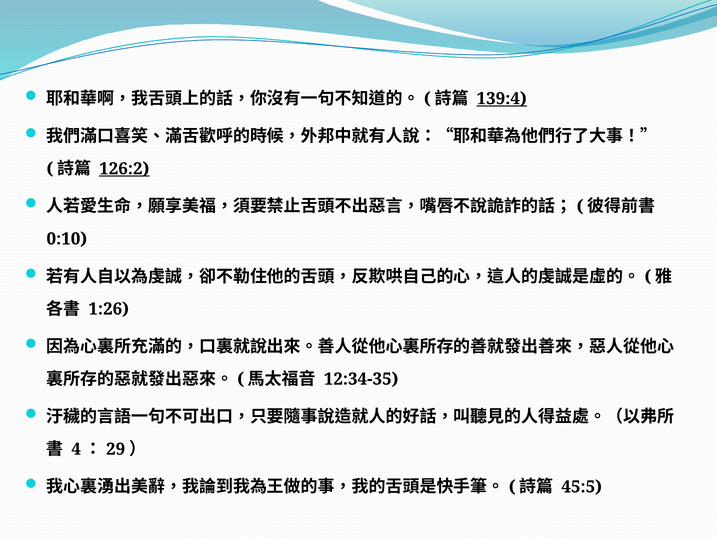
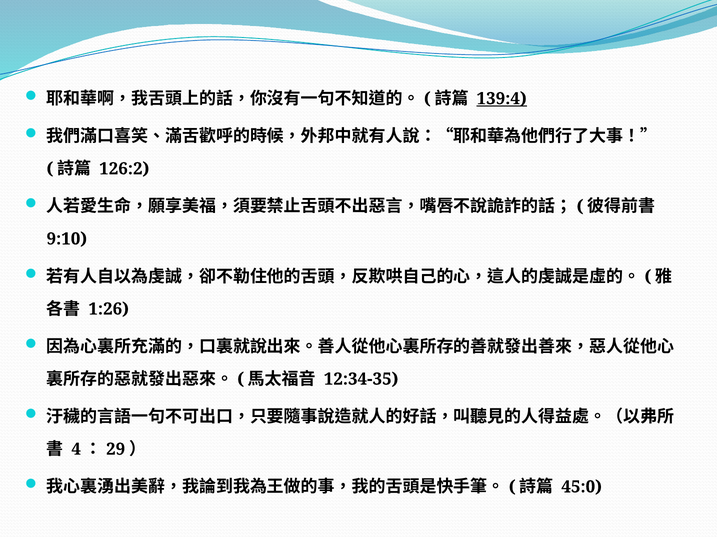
126:2 underline: present -> none
0:10: 0:10 -> 9:10
45:5: 45:5 -> 45:0
